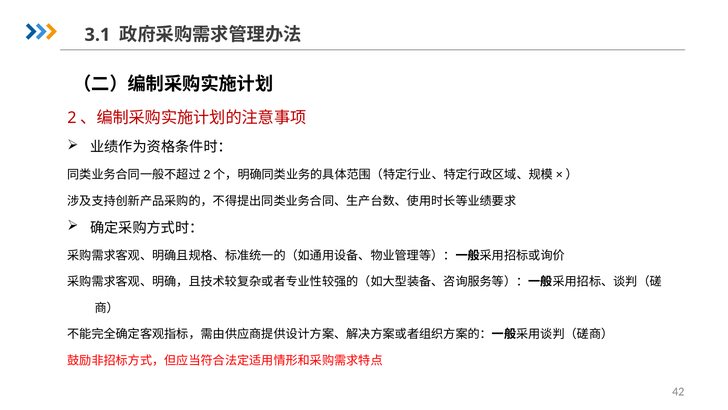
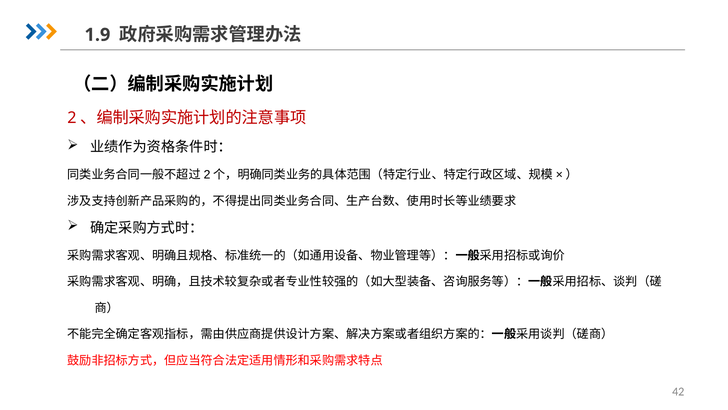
3.1: 3.1 -> 1.9
